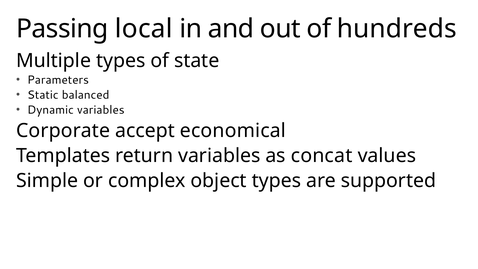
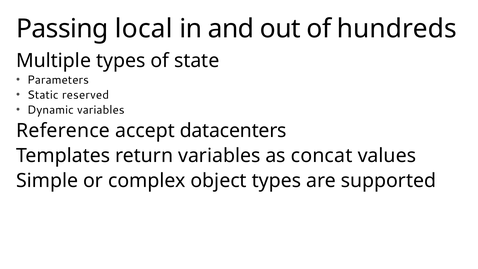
balanced: balanced -> reserved
Corporate: Corporate -> Reference
economical: economical -> datacenters
